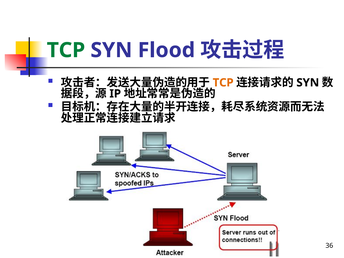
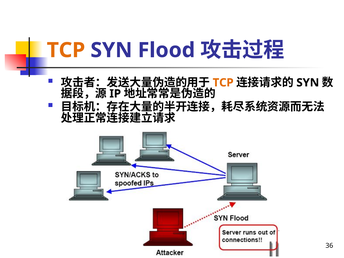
TCP at (66, 50) colour: green -> orange
